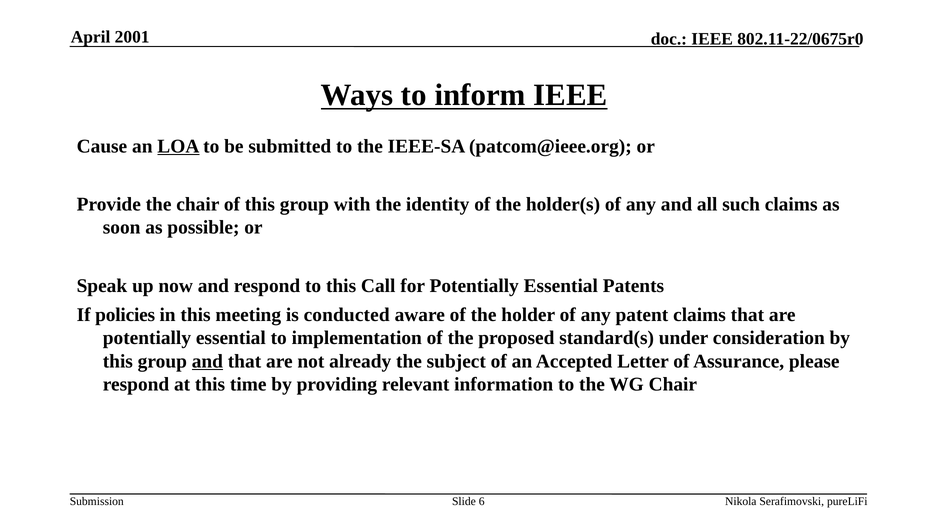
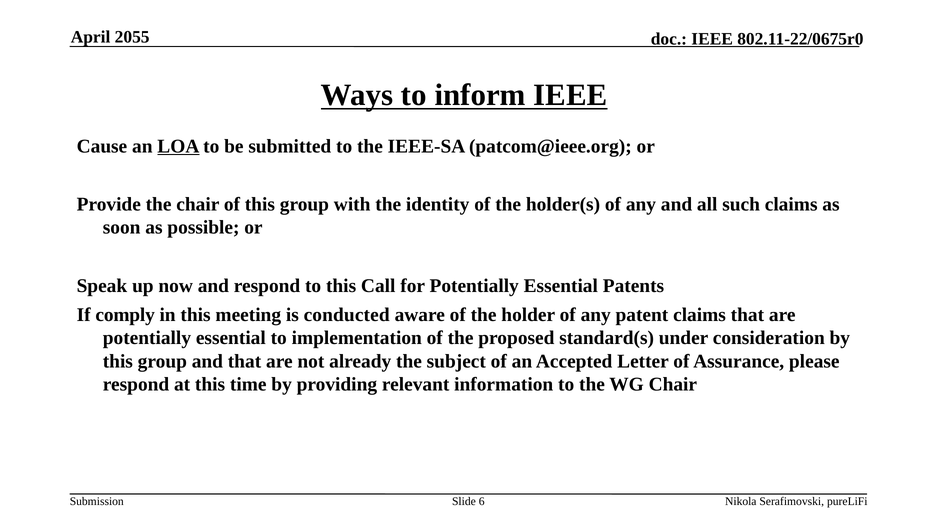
2001: 2001 -> 2055
policies: policies -> comply
and at (207, 361) underline: present -> none
